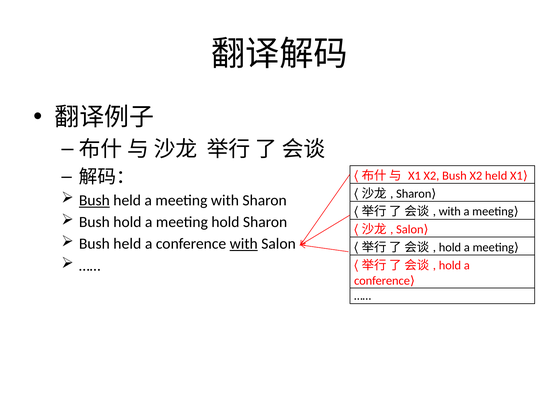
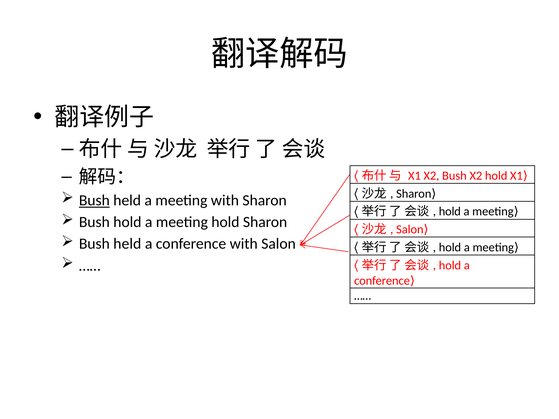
X2 held: held -> hold
with at (450, 212): with -> hold
with at (244, 244) underline: present -> none
